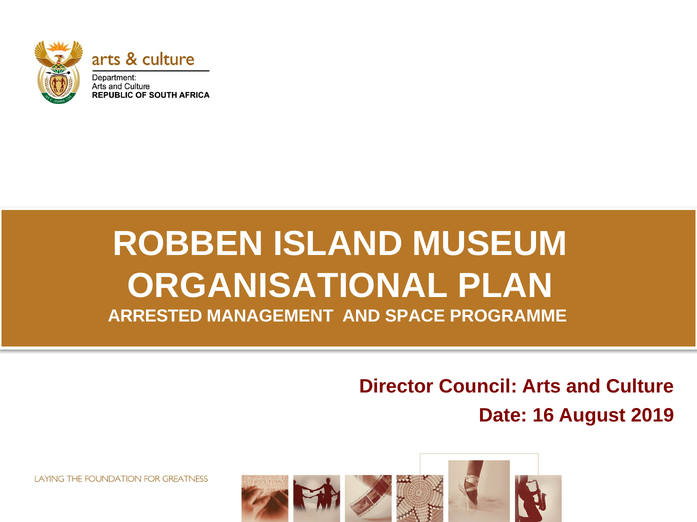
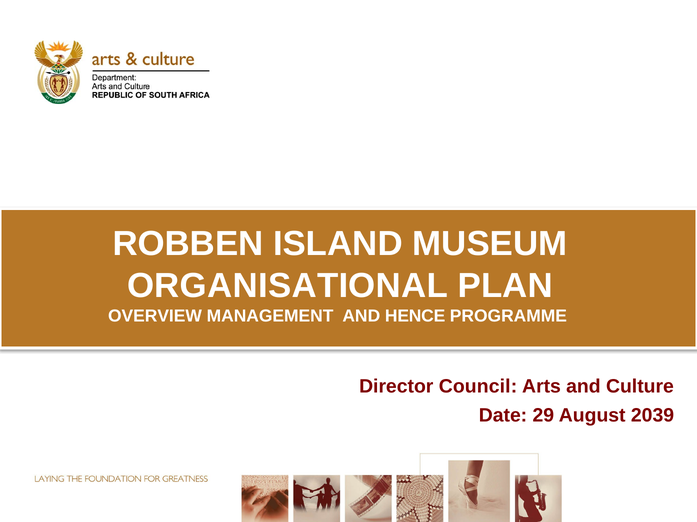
ARRESTED: ARRESTED -> OVERVIEW
SPACE: SPACE -> HENCE
16: 16 -> 29
2019: 2019 -> 2039
